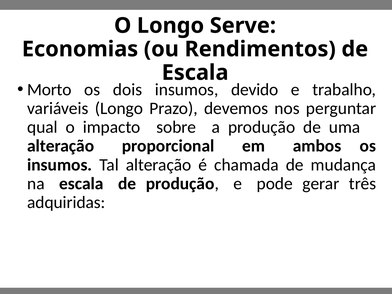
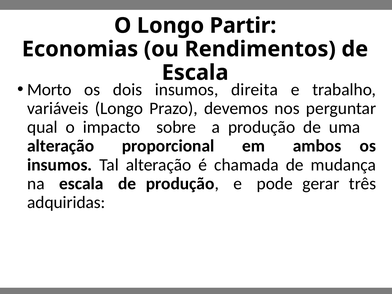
Serve: Serve -> Partir
devido: devido -> direita
